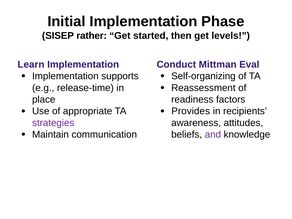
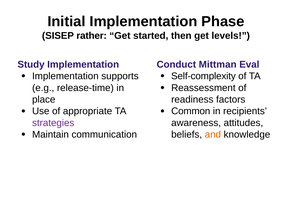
Learn: Learn -> Study
Self-organizing: Self-organizing -> Self-complexity
Provides: Provides -> Common
and colour: purple -> orange
